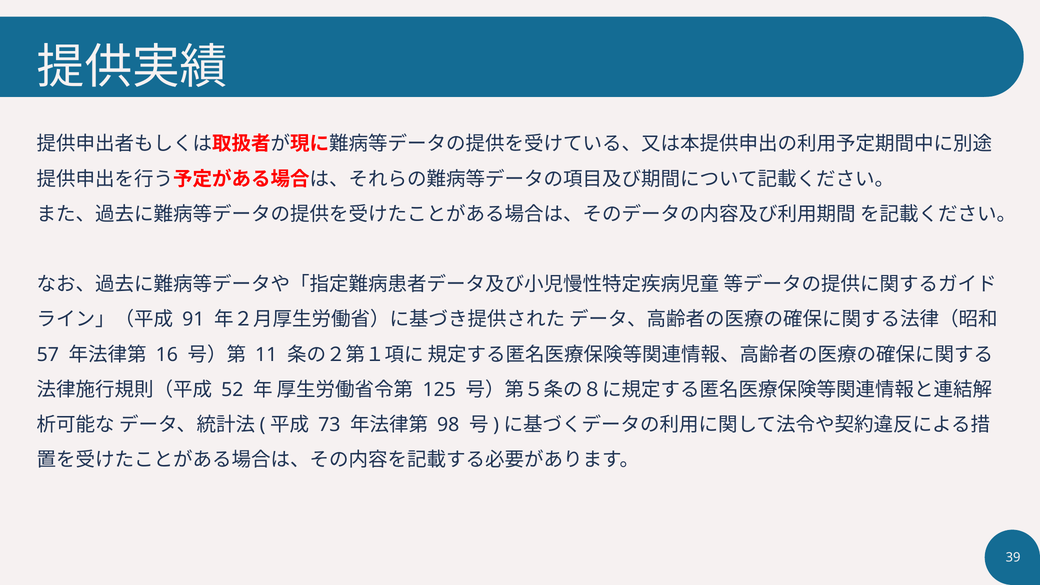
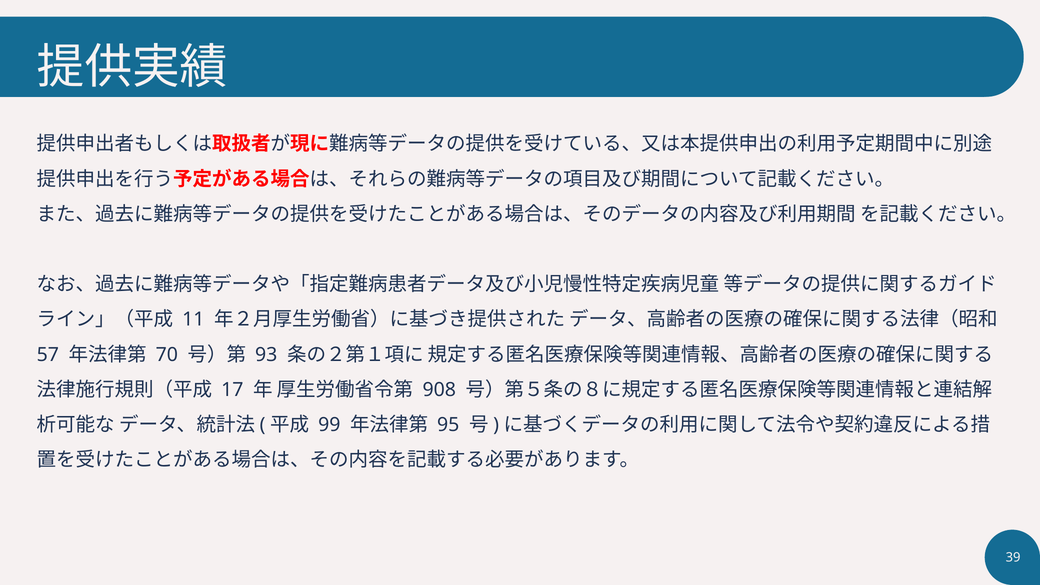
91: 91 -> 11
16: 16 -> 70
11: 11 -> 93
52: 52 -> 17
125: 125 -> 908
73: 73 -> 99
98: 98 -> 95
